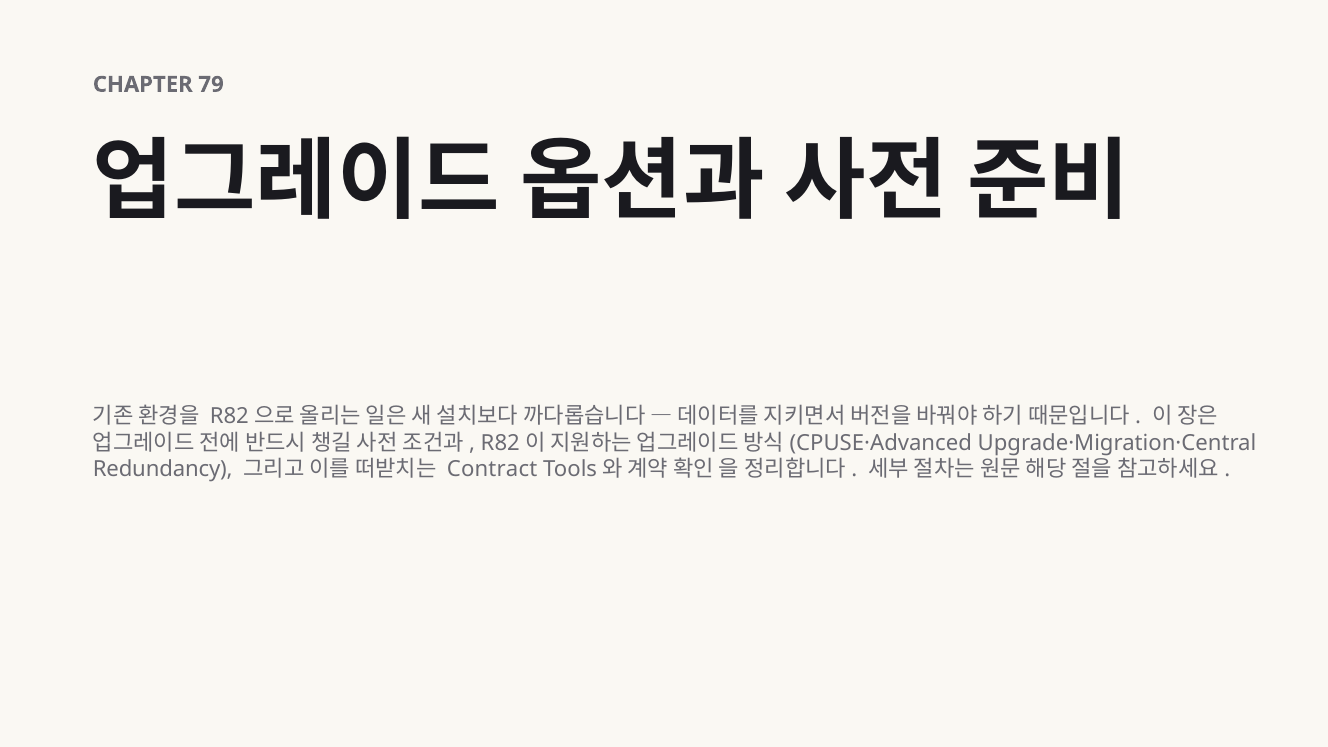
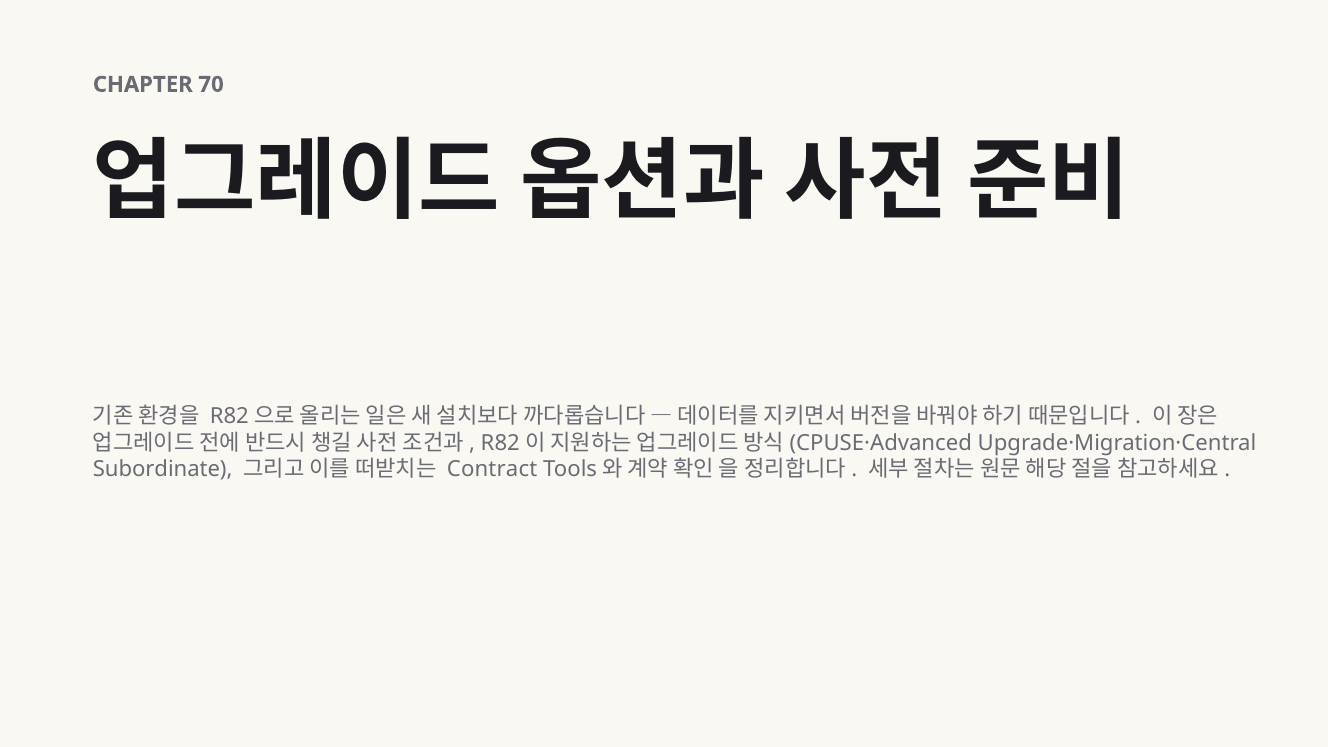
79: 79 -> 70
Redundancy: Redundancy -> Subordinate
